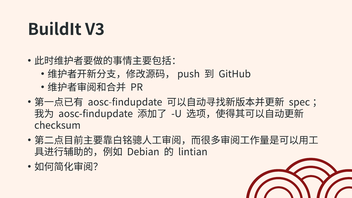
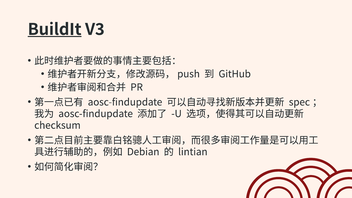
BuildIt underline: none -> present
